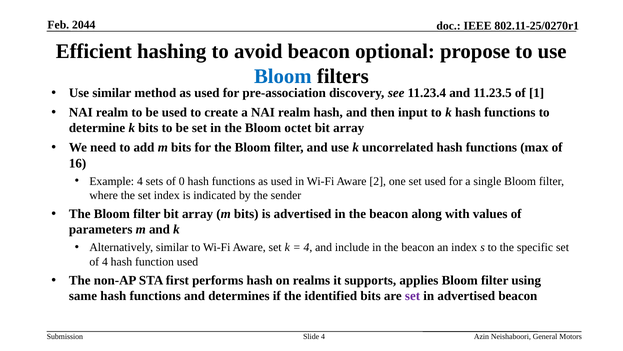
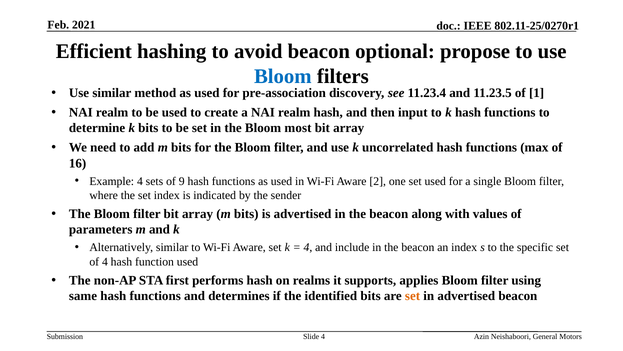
2044: 2044 -> 2021
octet: octet -> most
0: 0 -> 9
set at (413, 296) colour: purple -> orange
